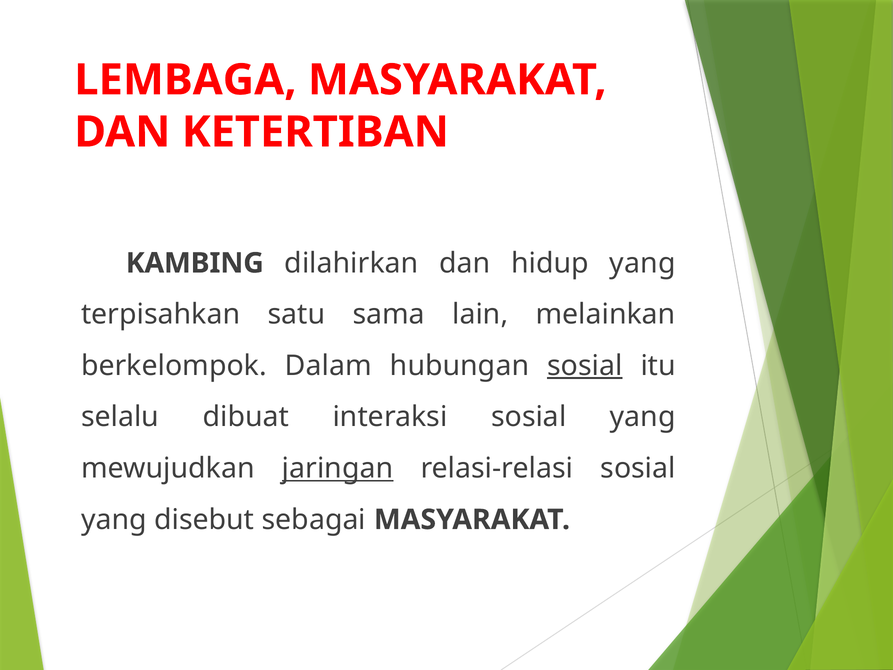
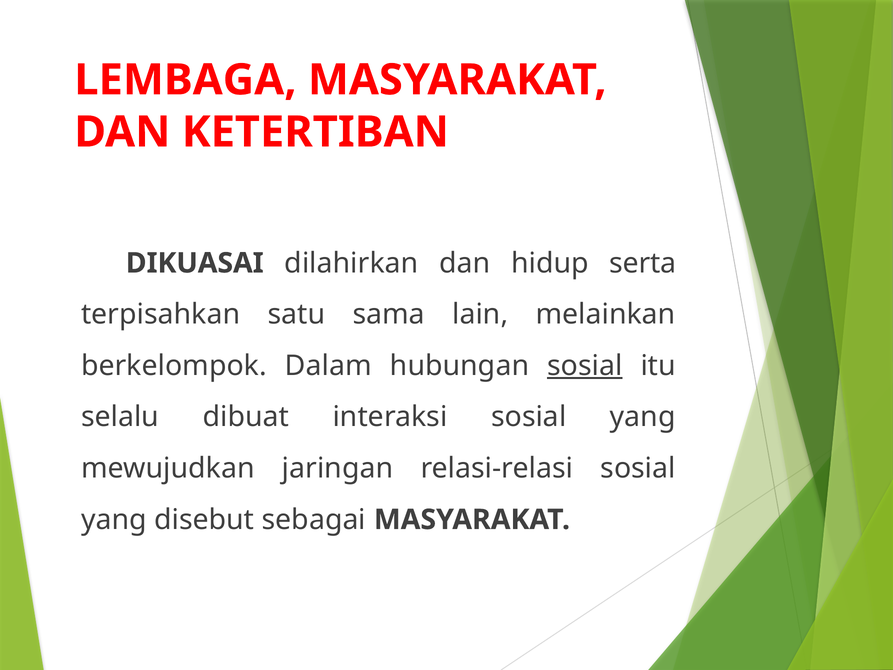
KAMBING: KAMBING -> DIKUASAI
hidup yang: yang -> serta
jaringan underline: present -> none
